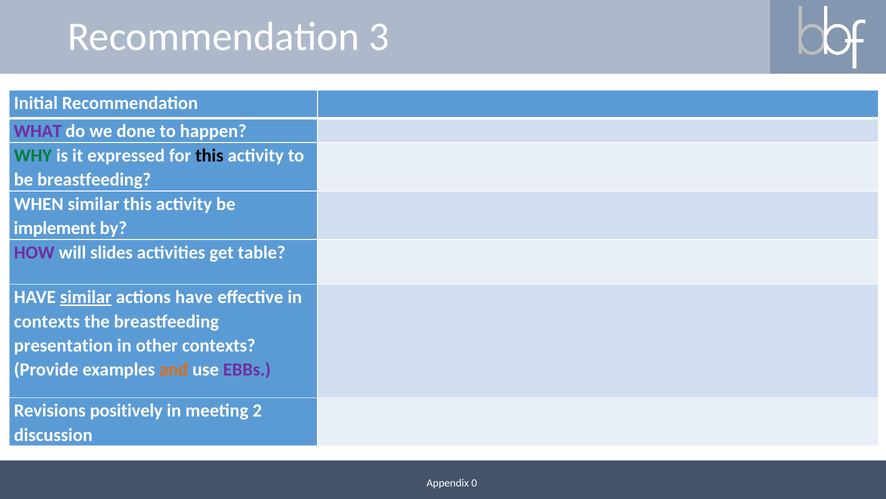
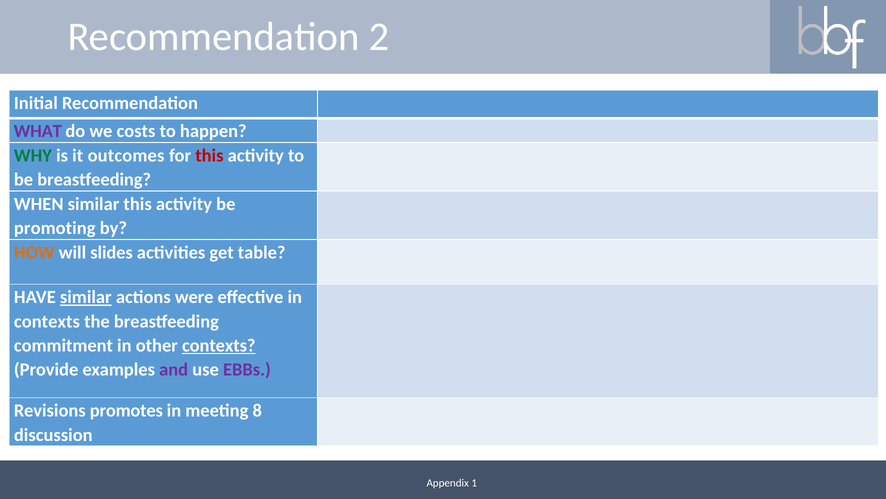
3: 3 -> 2
done: done -> costs
expressed: expressed -> outcomes
this at (209, 155) colour: black -> red
implement: implement -> promoting
HOW colour: purple -> orange
actions have: have -> were
presentation: presentation -> commitment
contexts at (219, 345) underline: none -> present
and colour: orange -> purple
positively: positively -> promotes
2: 2 -> 8
0: 0 -> 1
